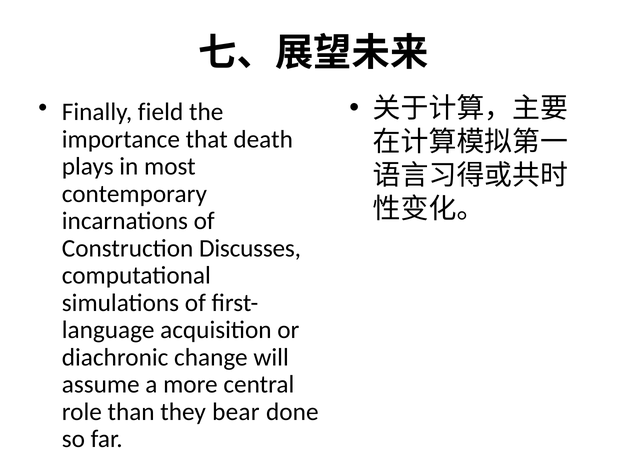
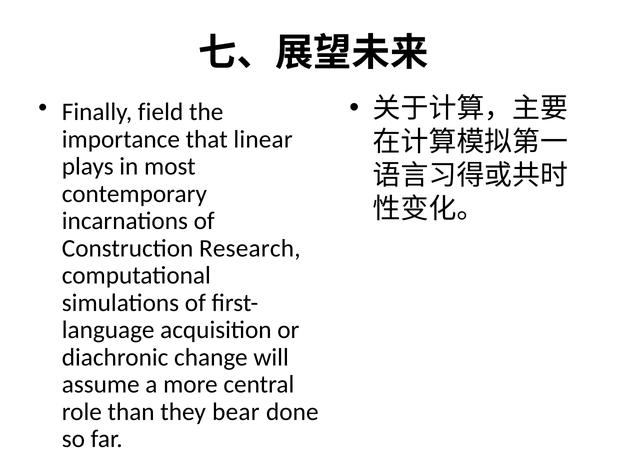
death: death -> linear
Discusses: Discusses -> Research
